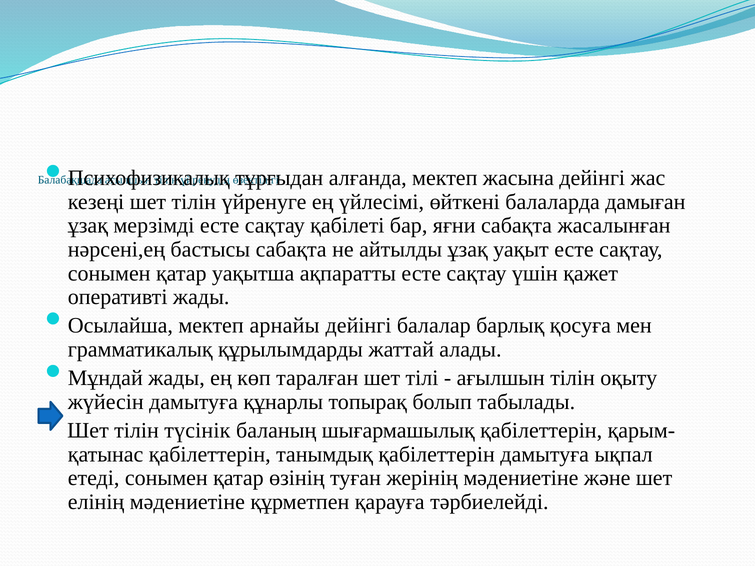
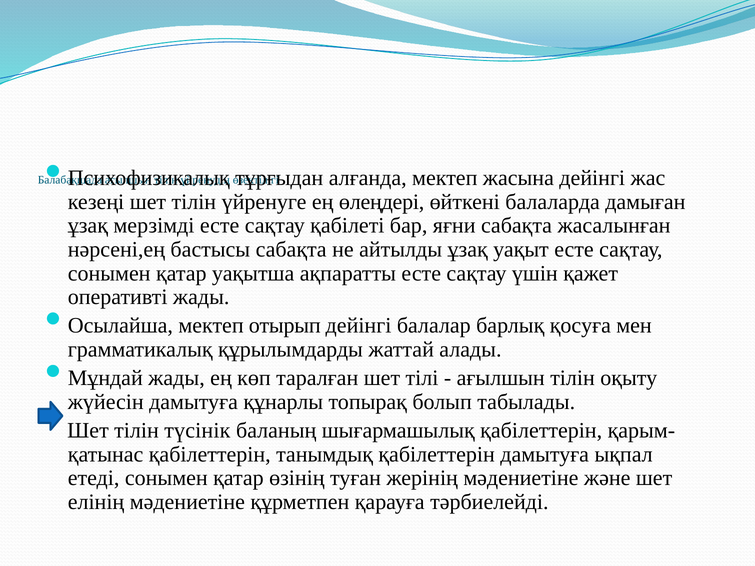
үйлесімі: үйлесімі -> өлеңдері
арнайы: арнайы -> отырып
